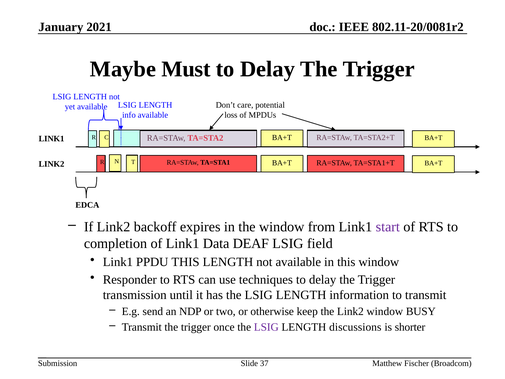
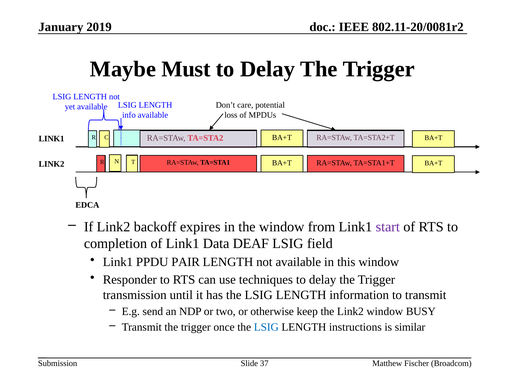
2021: 2021 -> 2019
PPDU THIS: THIS -> PAIR
LSIG at (266, 327) colour: purple -> blue
discussions: discussions -> instructions
shorter: shorter -> similar
